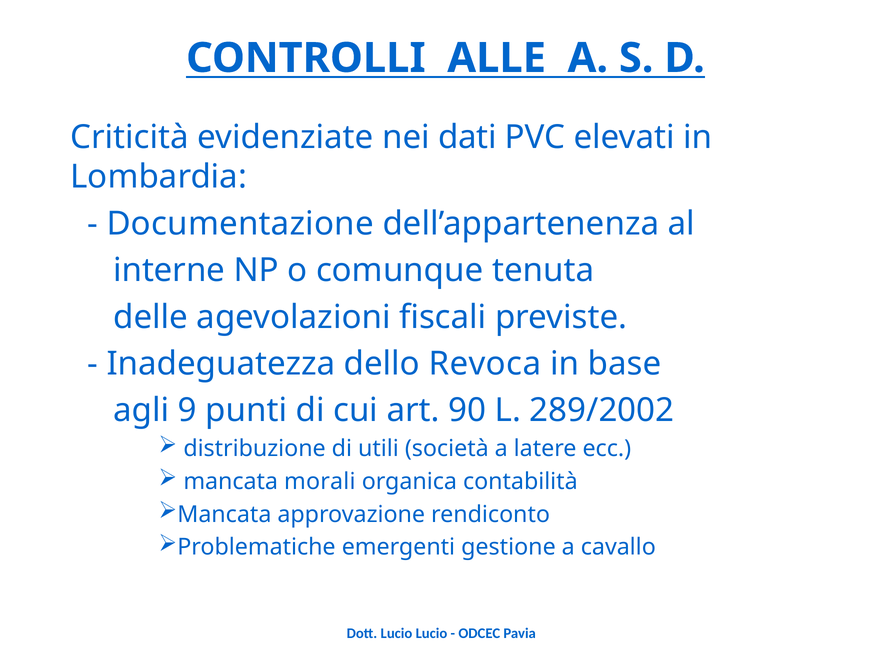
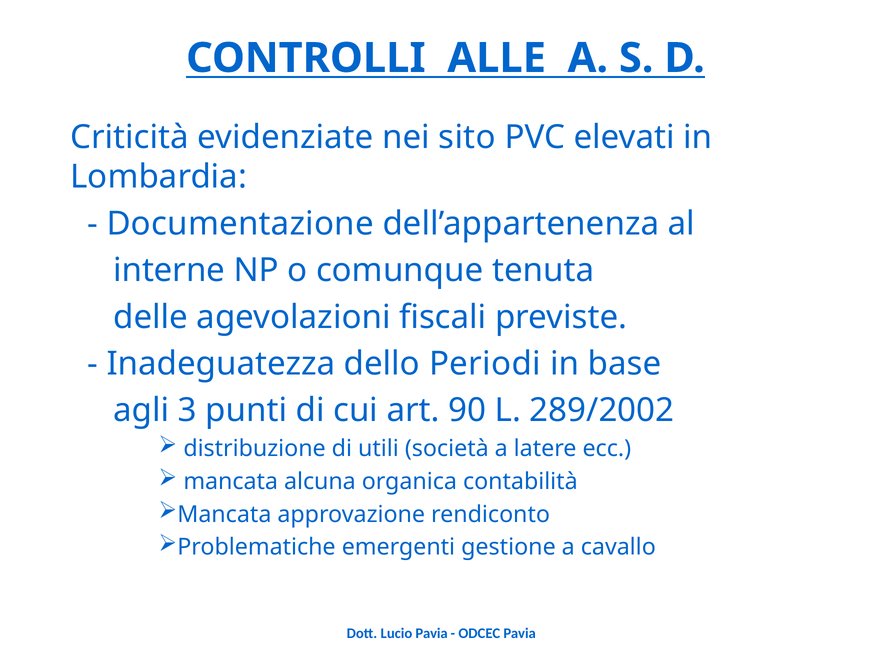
dati: dati -> sito
Revoca: Revoca -> Periodi
9: 9 -> 3
morali: morali -> alcuna
Lucio Lucio: Lucio -> Pavia
